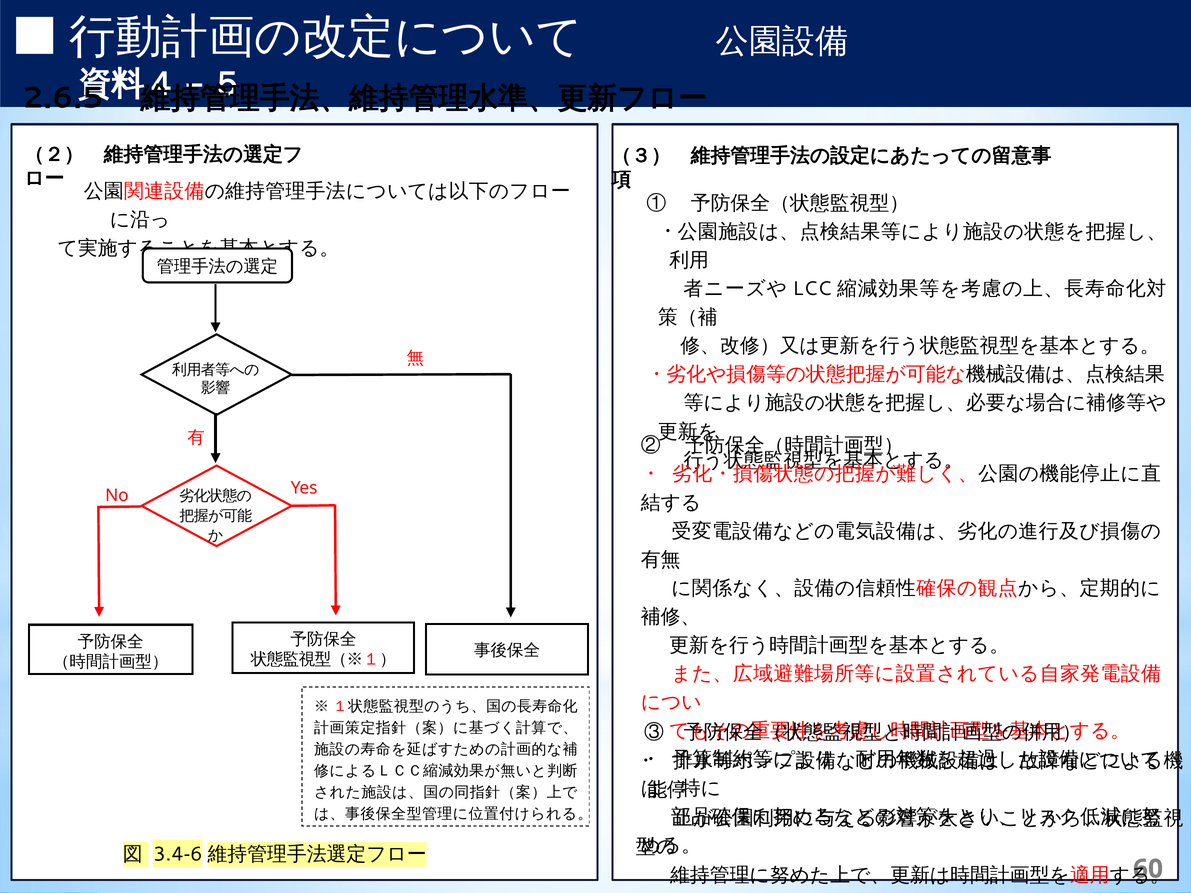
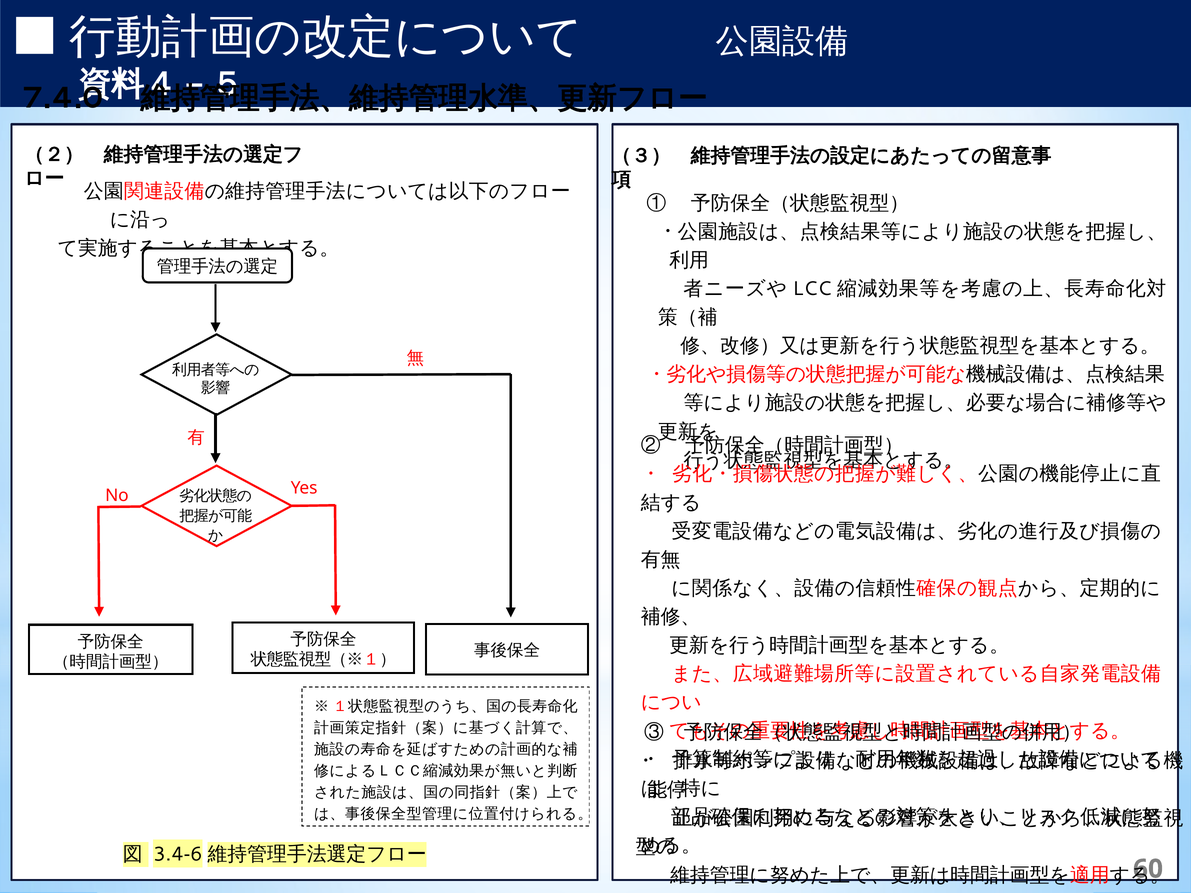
2.6.5: 2.6.5 -> 7.4.0
